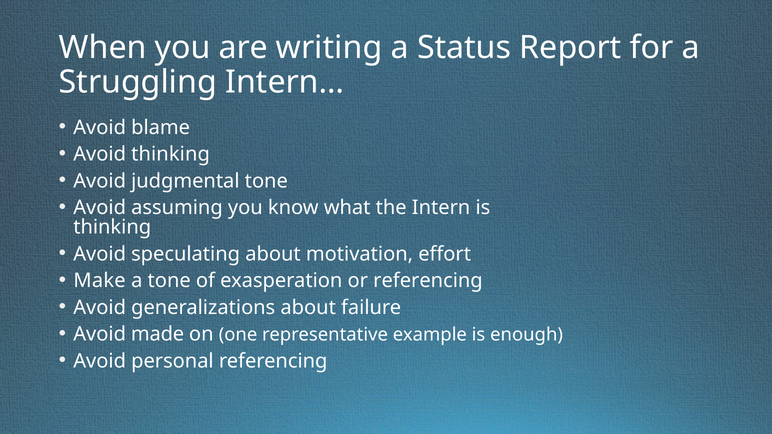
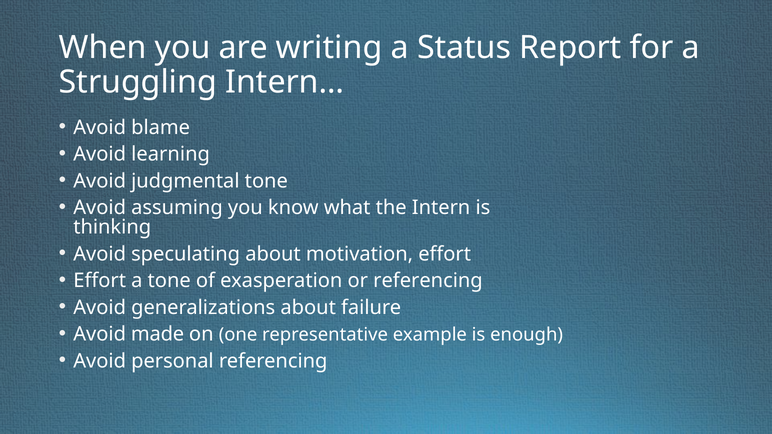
Avoid thinking: thinking -> learning
Make at (100, 281): Make -> Effort
